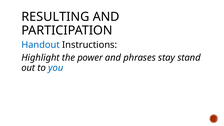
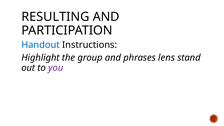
power: power -> group
stay: stay -> lens
you colour: blue -> purple
